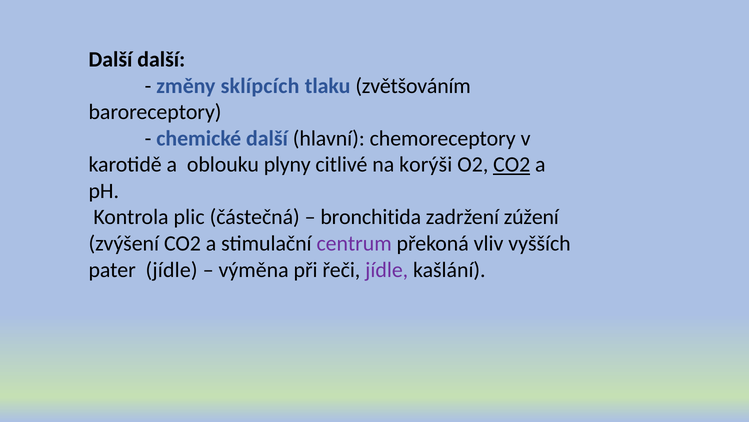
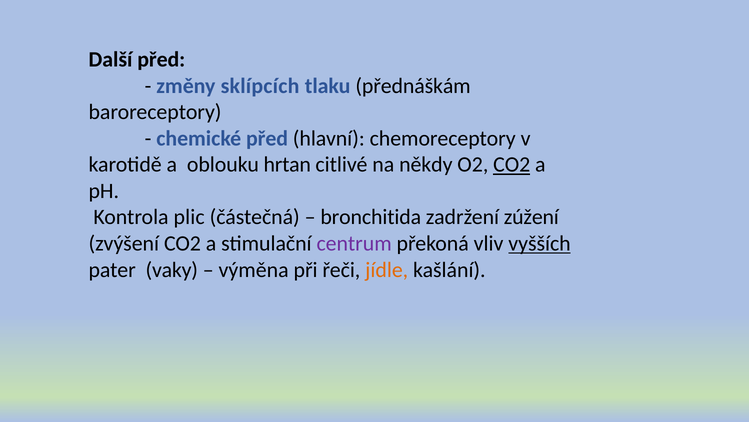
Další další: další -> před
zvětšováním: zvětšováním -> přednáškám
chemické další: další -> před
plyny: plyny -> hrtan
korýši: korýši -> někdy
vyšších underline: none -> present
pater jídle: jídle -> vaky
jídle at (387, 269) colour: purple -> orange
